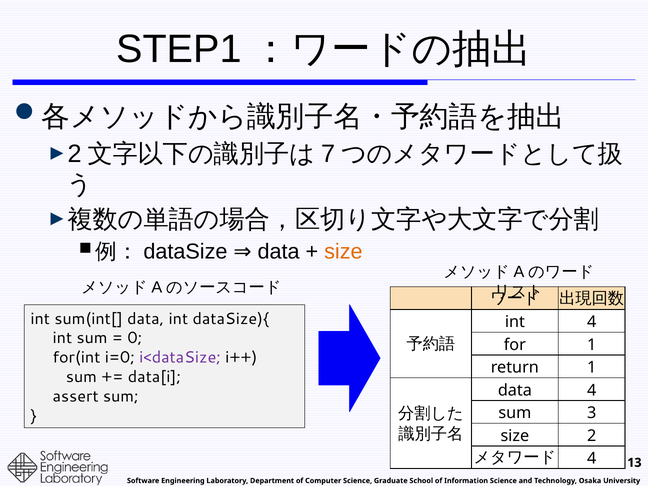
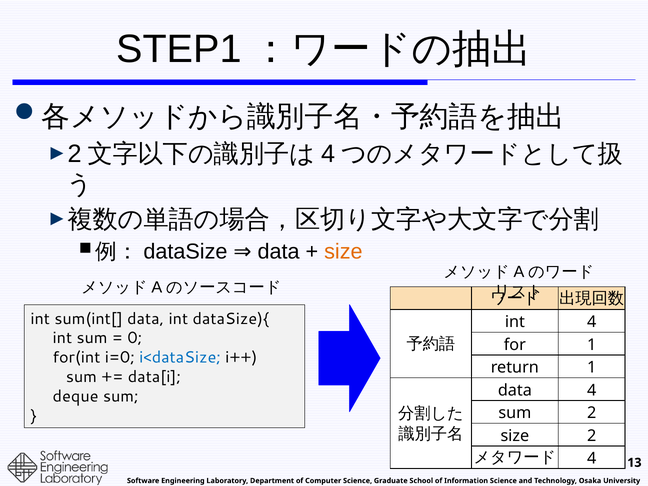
7 at (328, 154): 7 -> 4
i<dataSize colour: purple -> blue
assert: assert -> deque
sum 3: 3 -> 2
